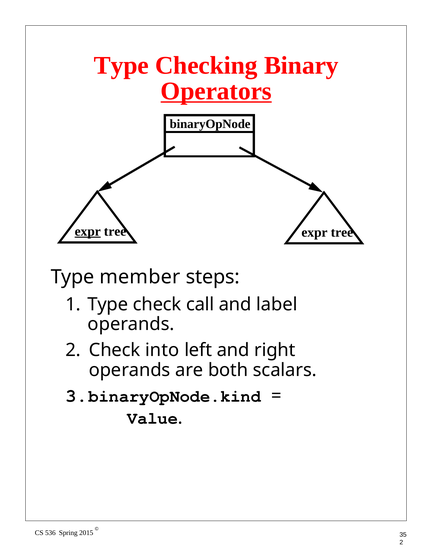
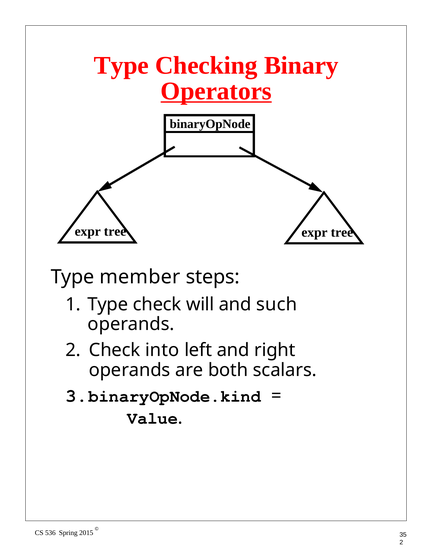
expr at (88, 231) underline: present -> none
call: call -> will
label: label -> such
